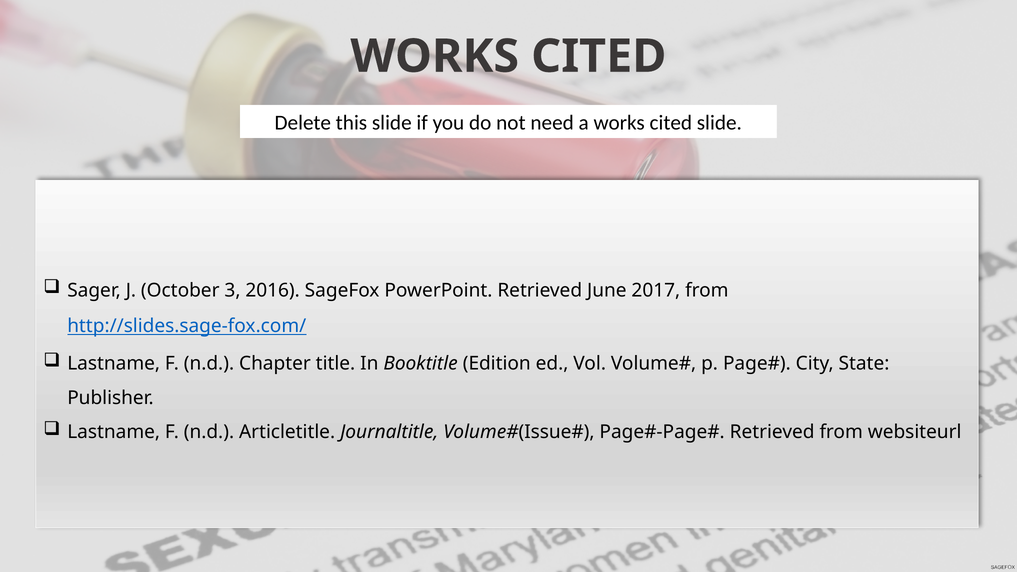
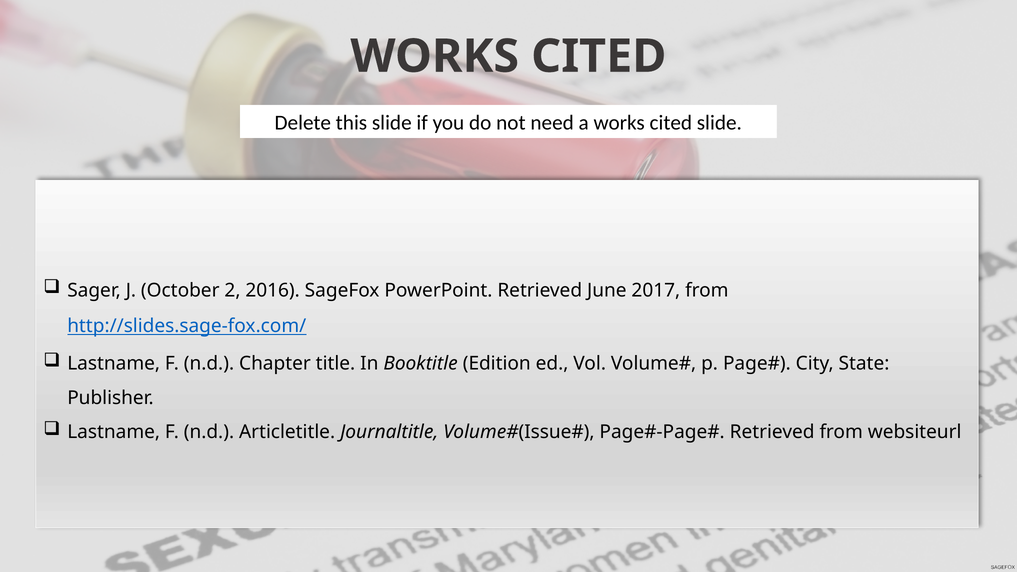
3: 3 -> 2
